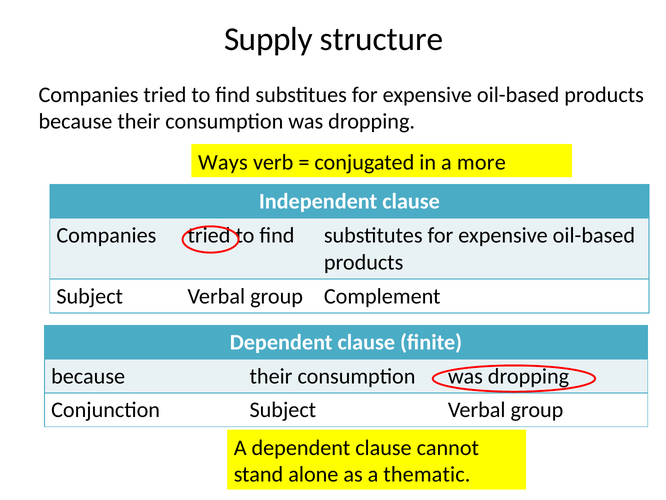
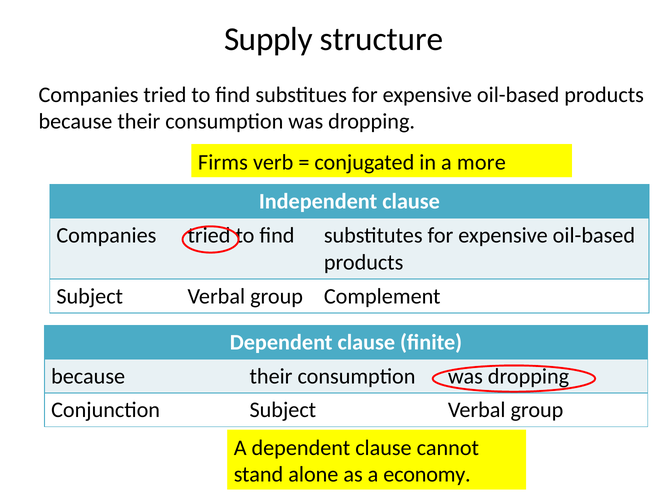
Ways: Ways -> Firms
thematic: thematic -> economy
